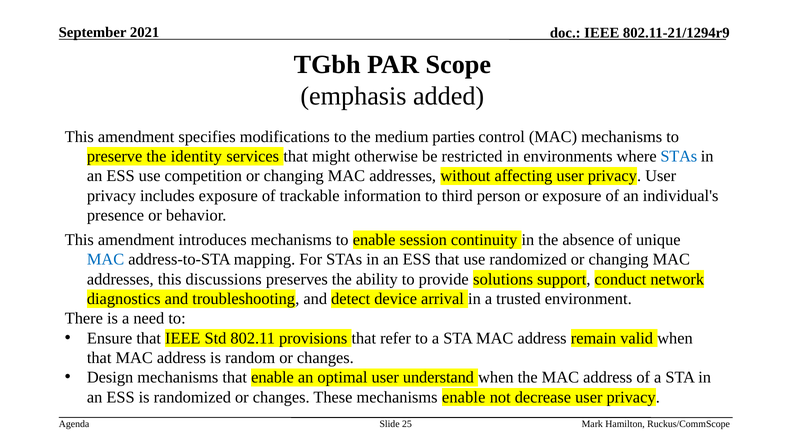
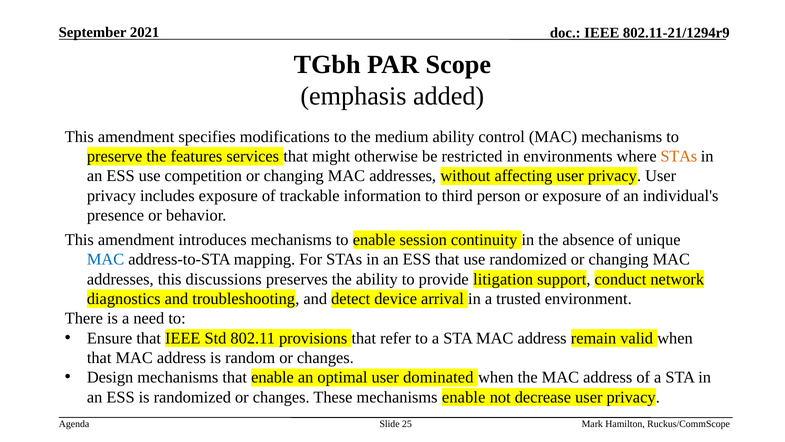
medium parties: parties -> ability
identity: identity -> features
STAs at (679, 156) colour: blue -> orange
solutions: solutions -> litigation
understand: understand -> dominated
